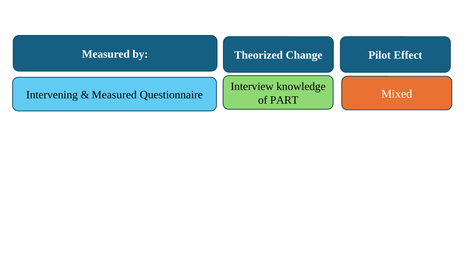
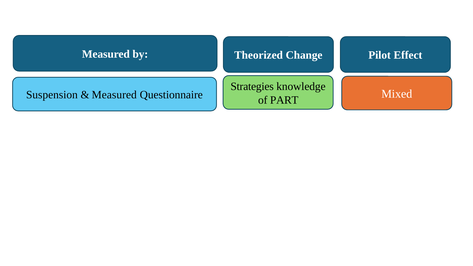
Interview: Interview -> Strategies
Intervening: Intervening -> Suspension
